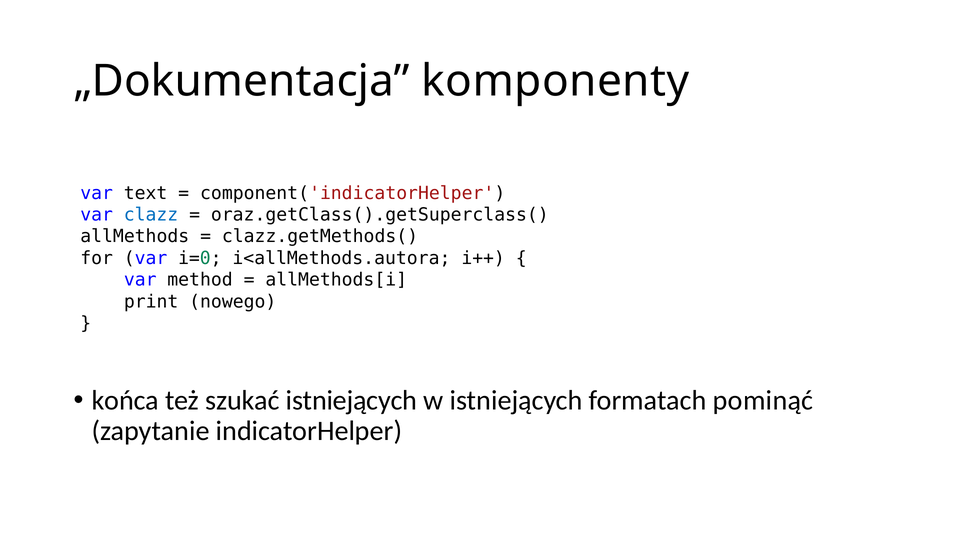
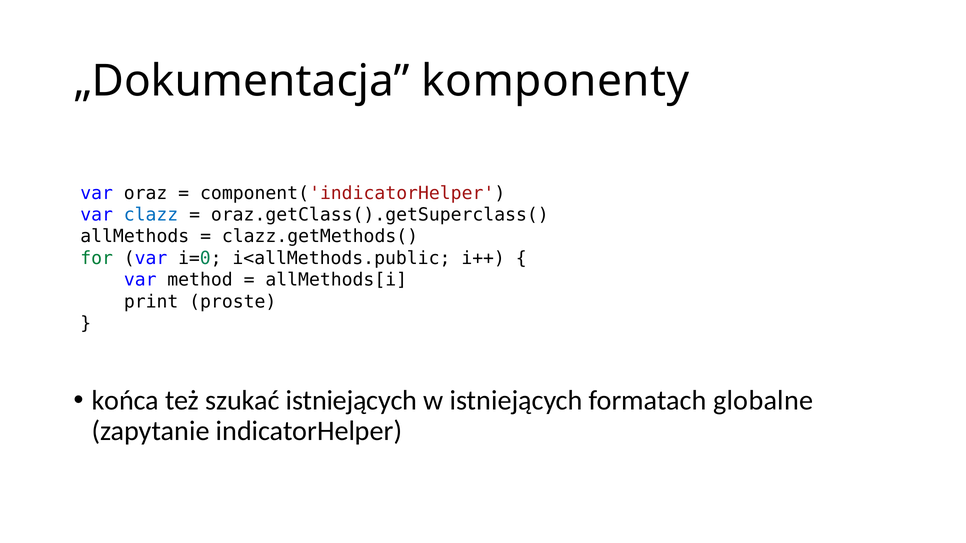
text: text -> oraz
for colour: black -> green
i<allMethods.autora: i<allMethods.autora -> i<allMethods.public
nowego: nowego -> proste
pominąć: pominąć -> globalne
